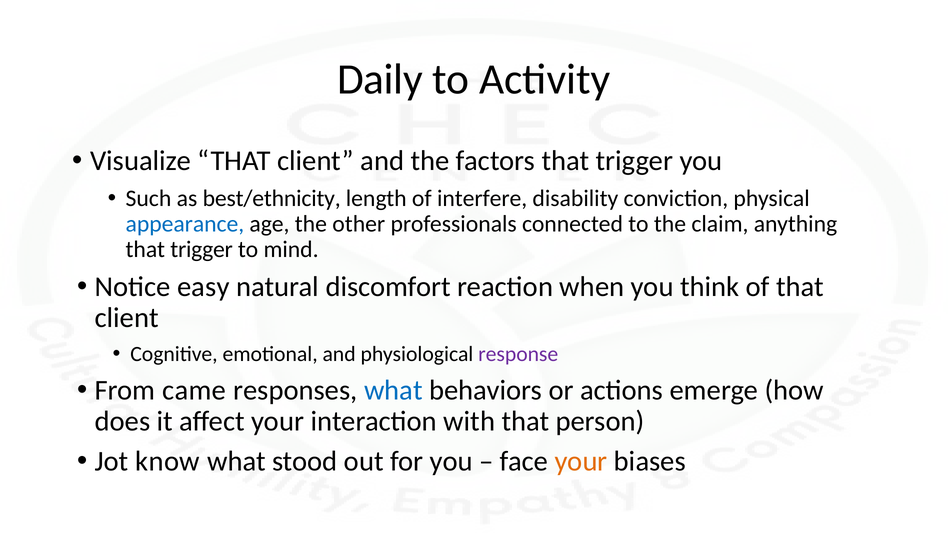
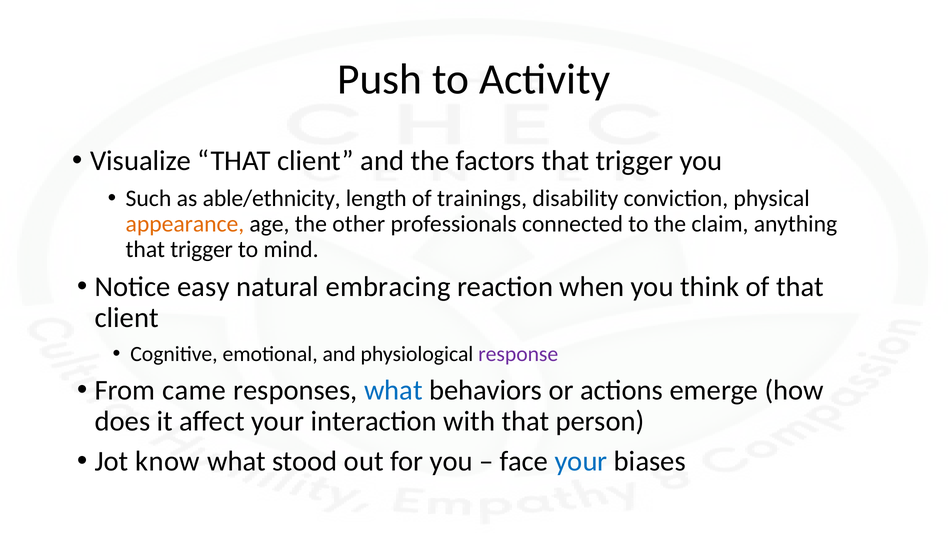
Daily: Daily -> Push
best/ethnicity: best/ethnicity -> able/ethnicity
interfere: interfere -> trainings
appearance colour: blue -> orange
discomfort: discomfort -> embracing
your at (581, 462) colour: orange -> blue
